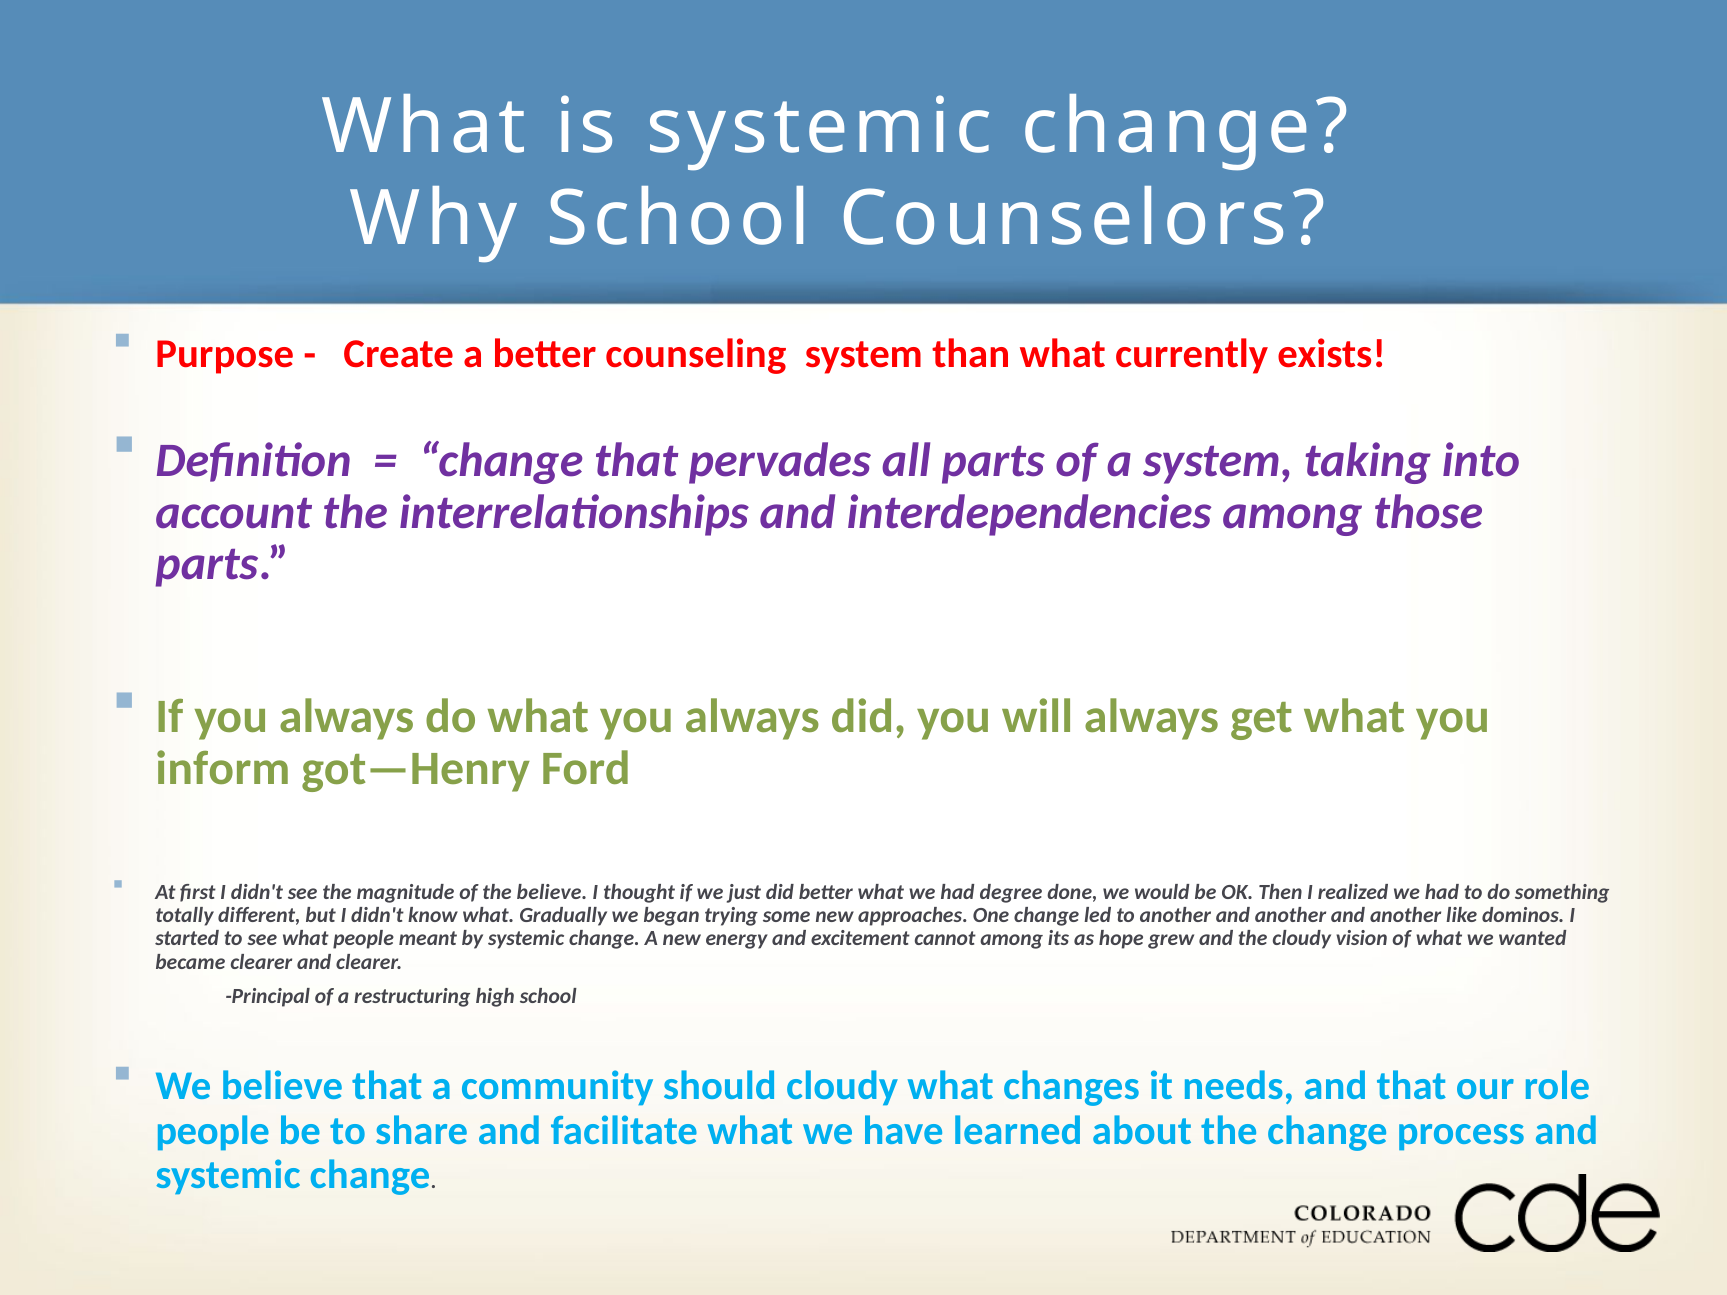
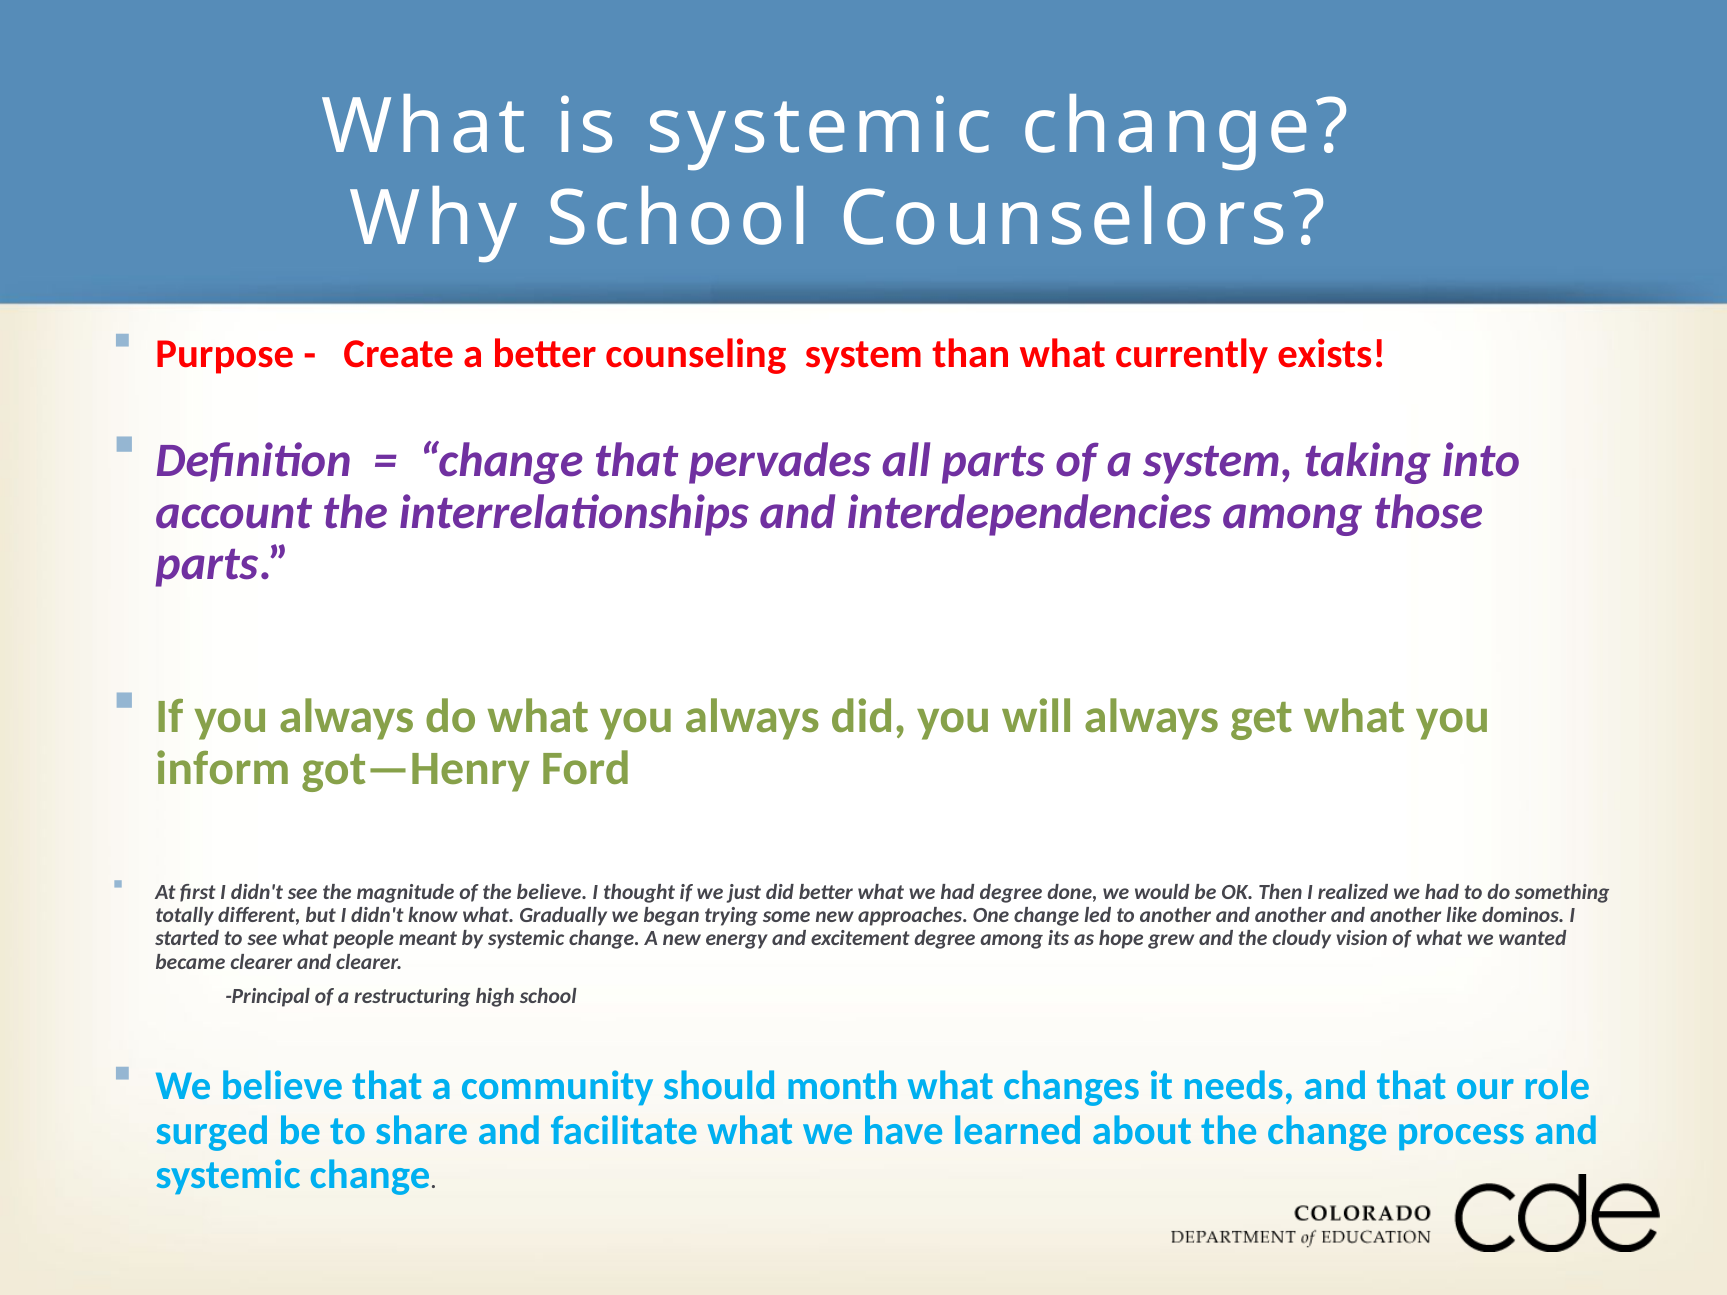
excitement cannot: cannot -> degree
should cloudy: cloudy -> month
people at (213, 1131): people -> surged
